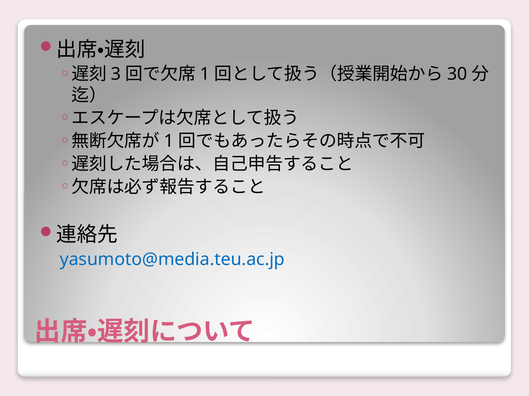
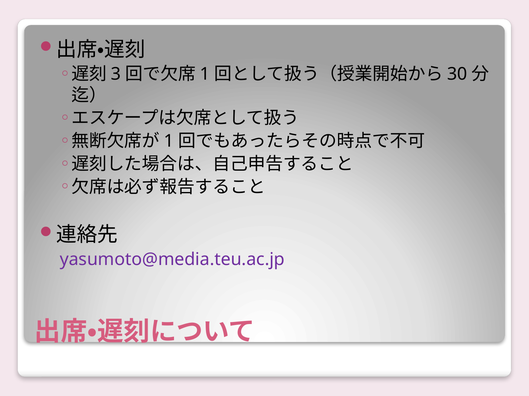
yasumoto@media.teu.ac.jp colour: blue -> purple
